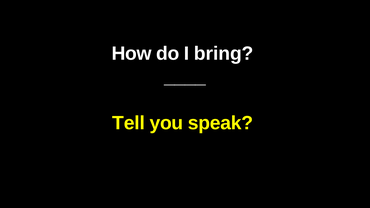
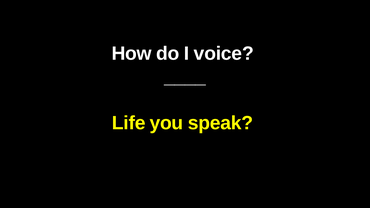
bring: bring -> voice
Tell: Tell -> Life
